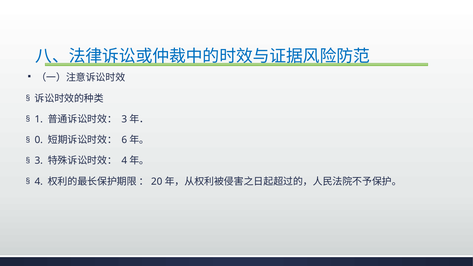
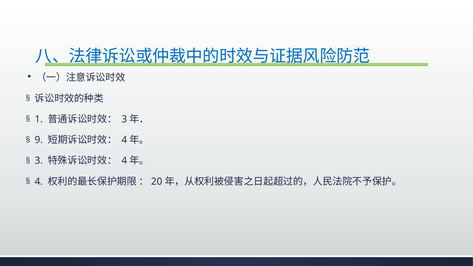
0: 0 -> 9
6 at (124, 140): 6 -> 4
